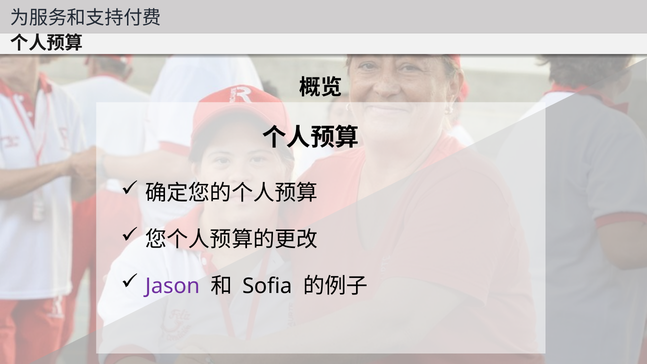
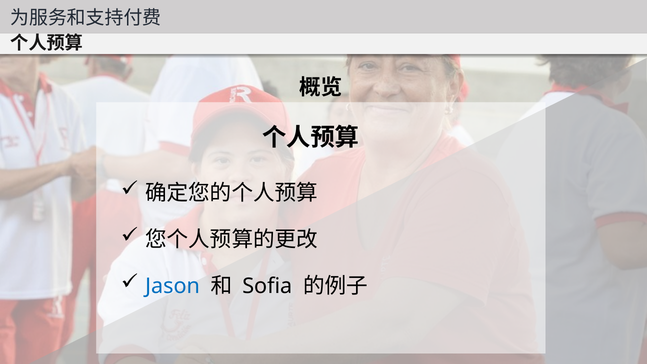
Jason colour: purple -> blue
